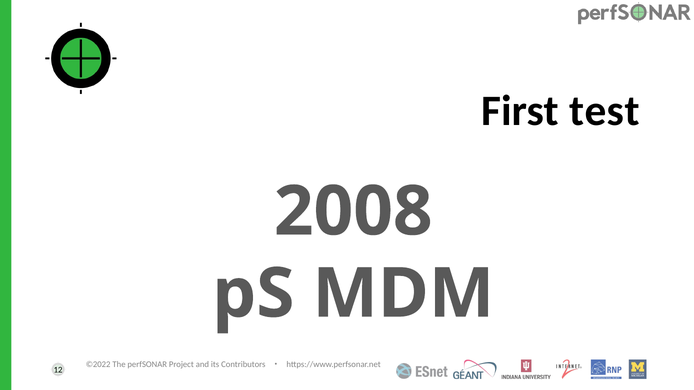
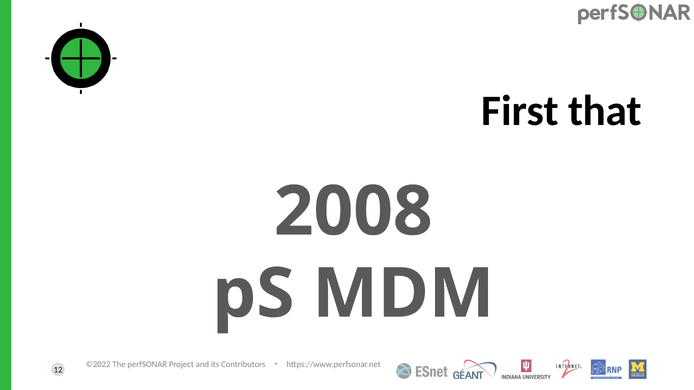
test: test -> that
